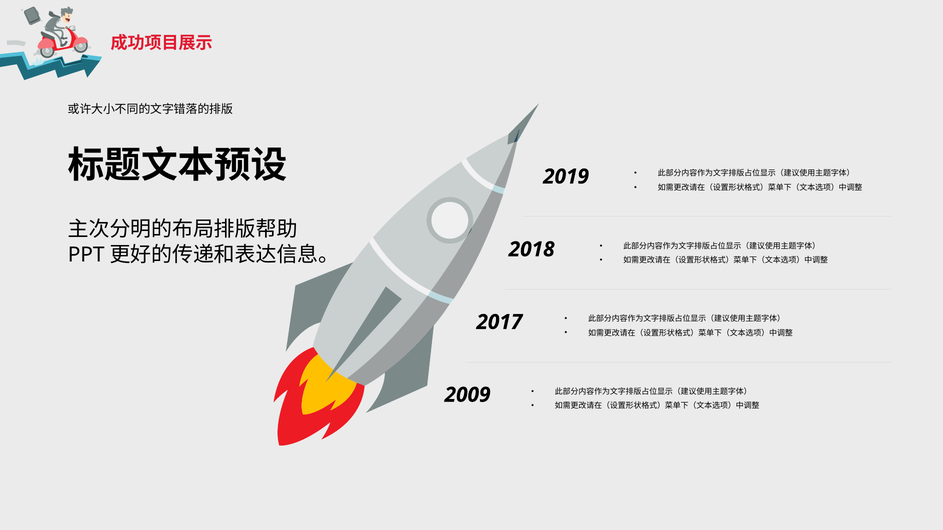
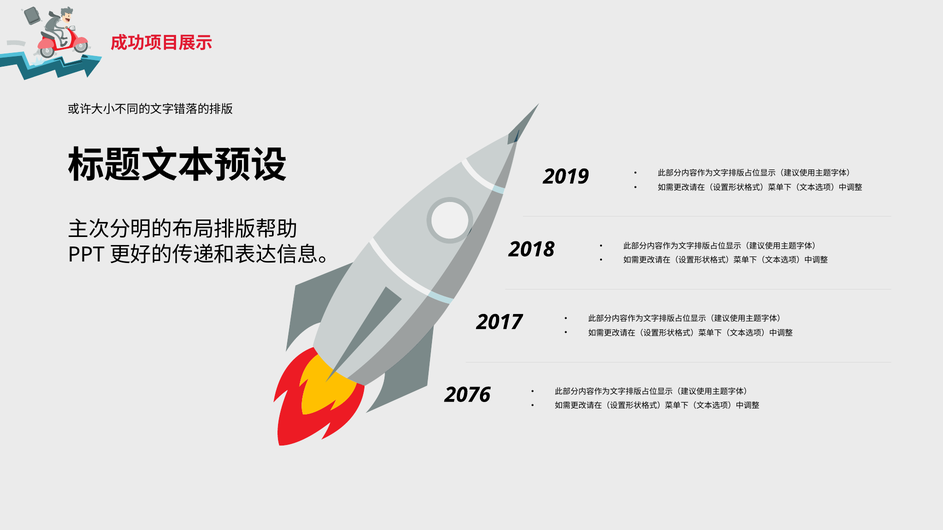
2009: 2009 -> 2076
